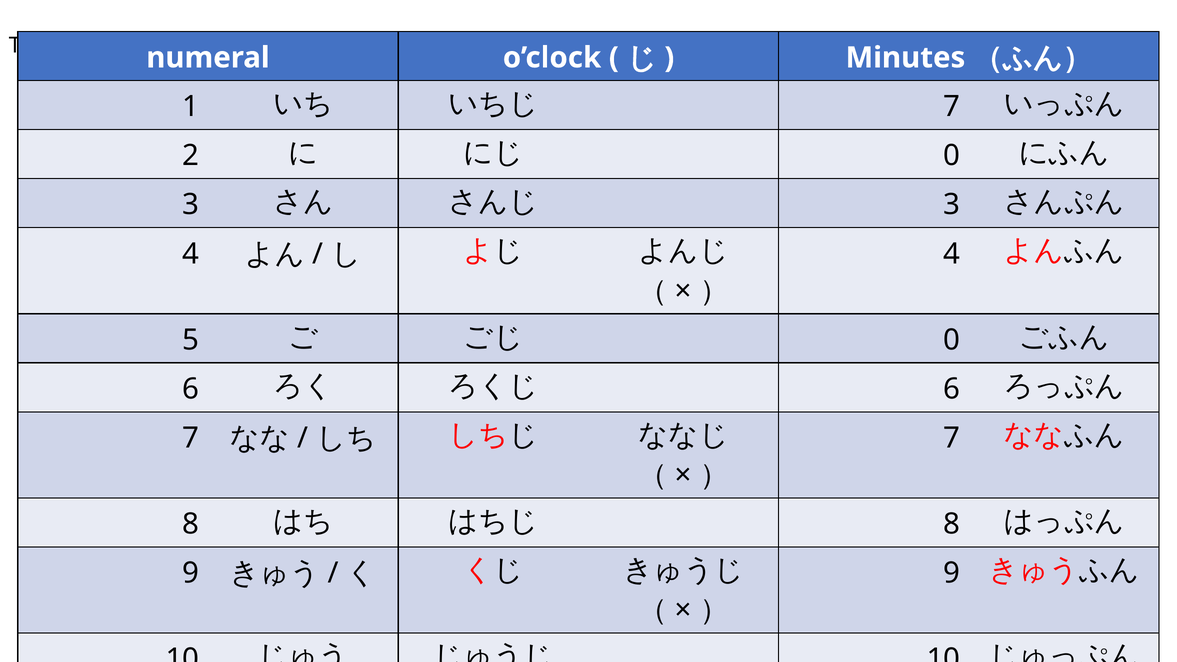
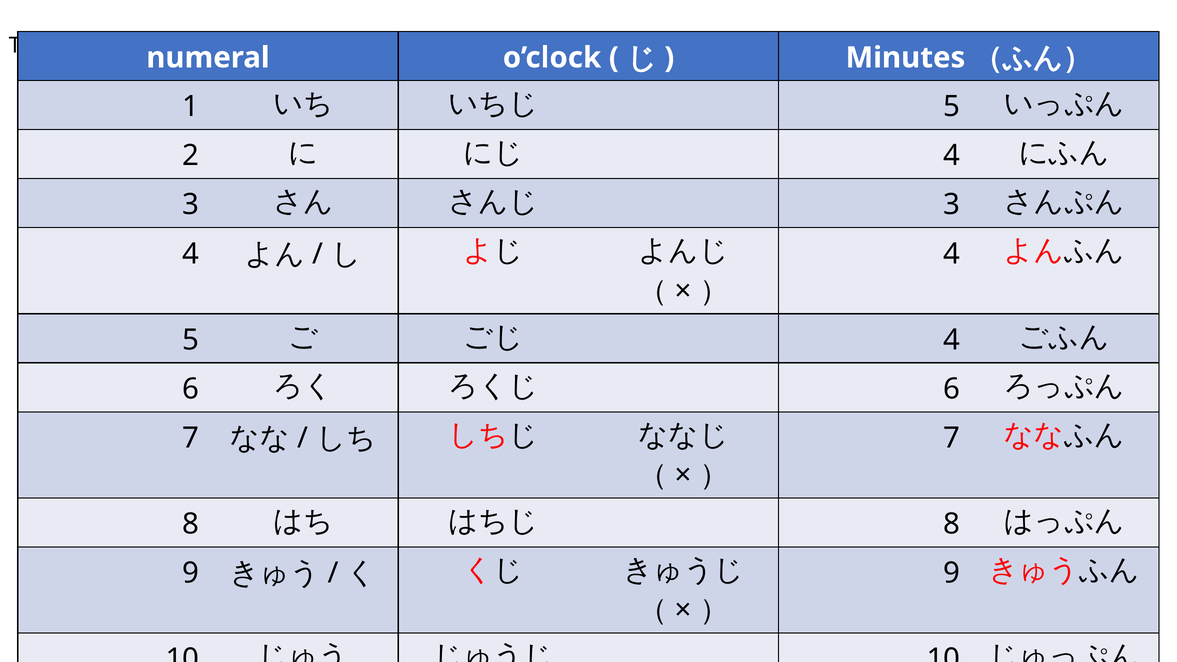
7 at (952, 107): 7 -> 5
0 at (952, 156): 0 -> 4
0 at (952, 340): 0 -> 4
